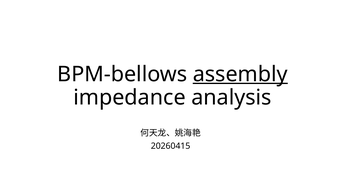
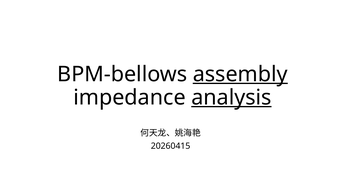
analysis underline: none -> present
